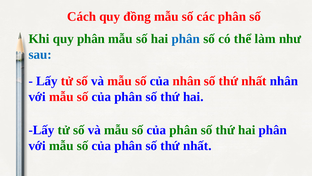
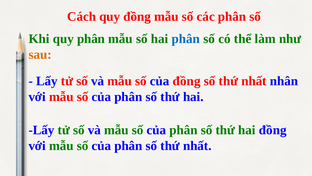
sau colour: blue -> orange
của nhân: nhân -> đồng
thứ hai phân: phân -> đồng
